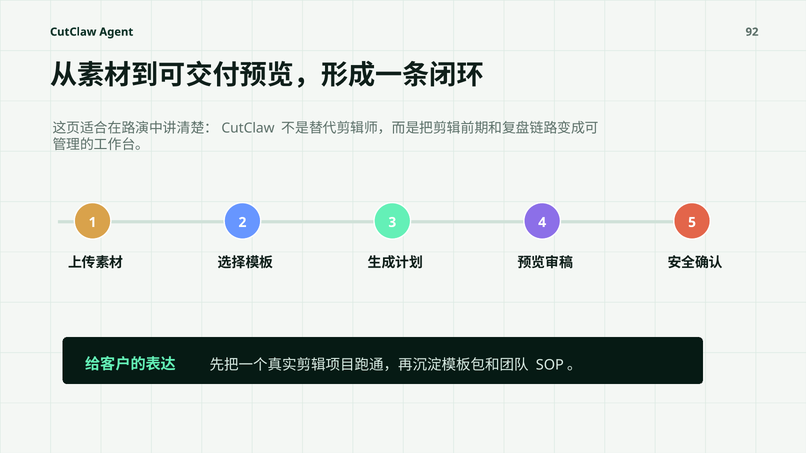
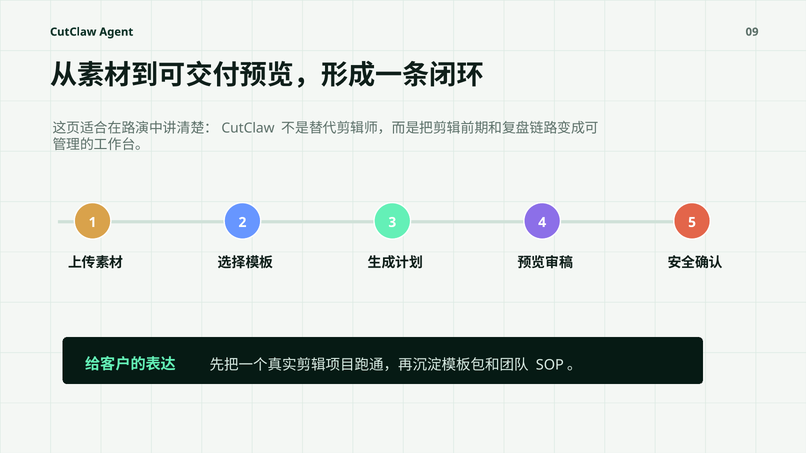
92: 92 -> 09
